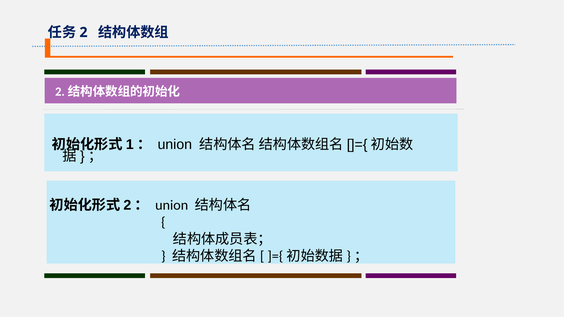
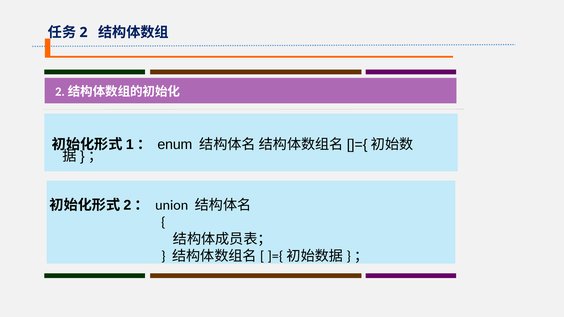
union at (175, 145): union -> enum
